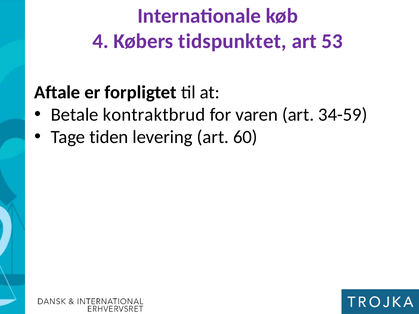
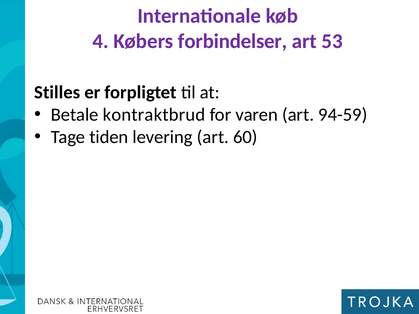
tidspunktet: tidspunktet -> forbindelser
Aftale: Aftale -> Stilles
34-59: 34-59 -> 94-59
